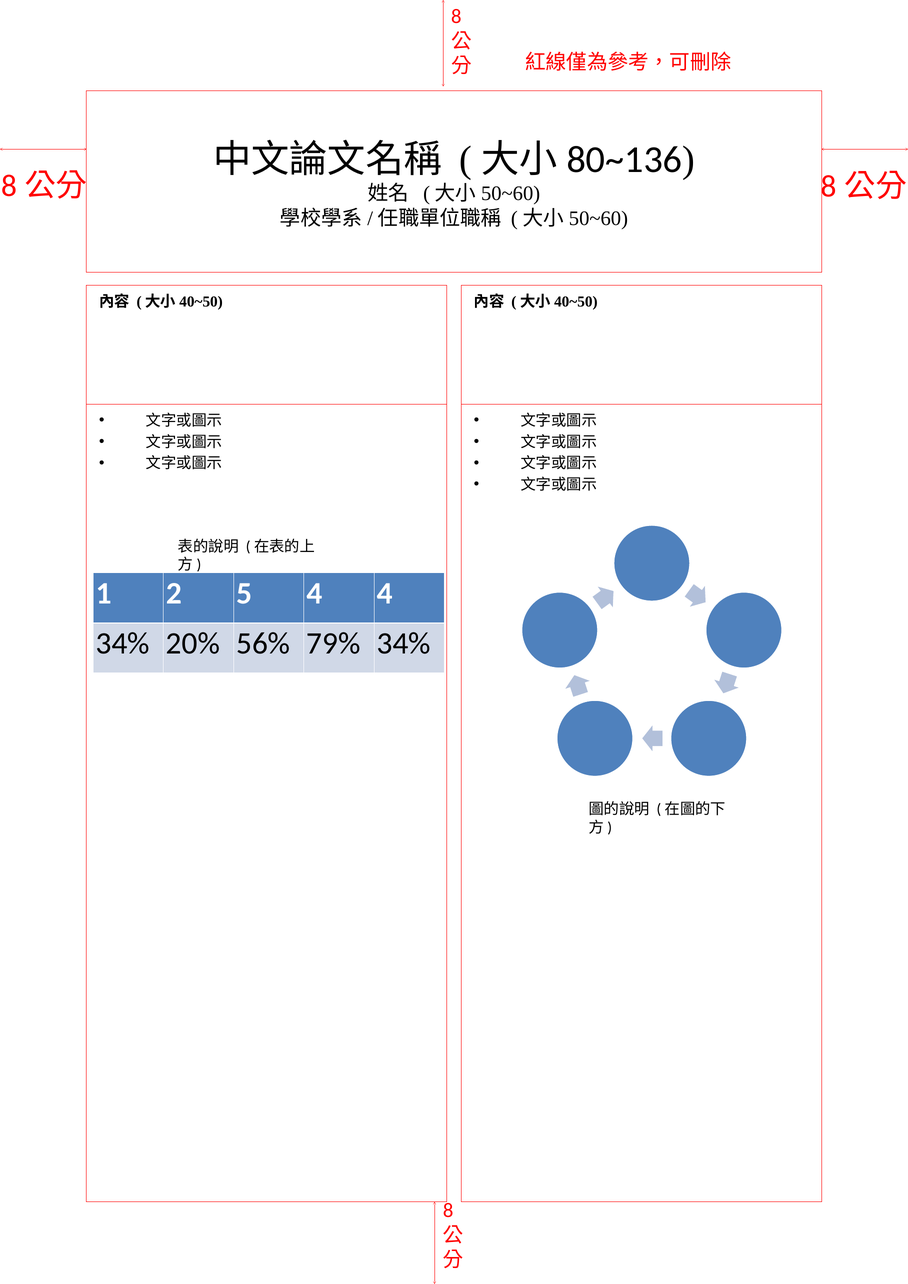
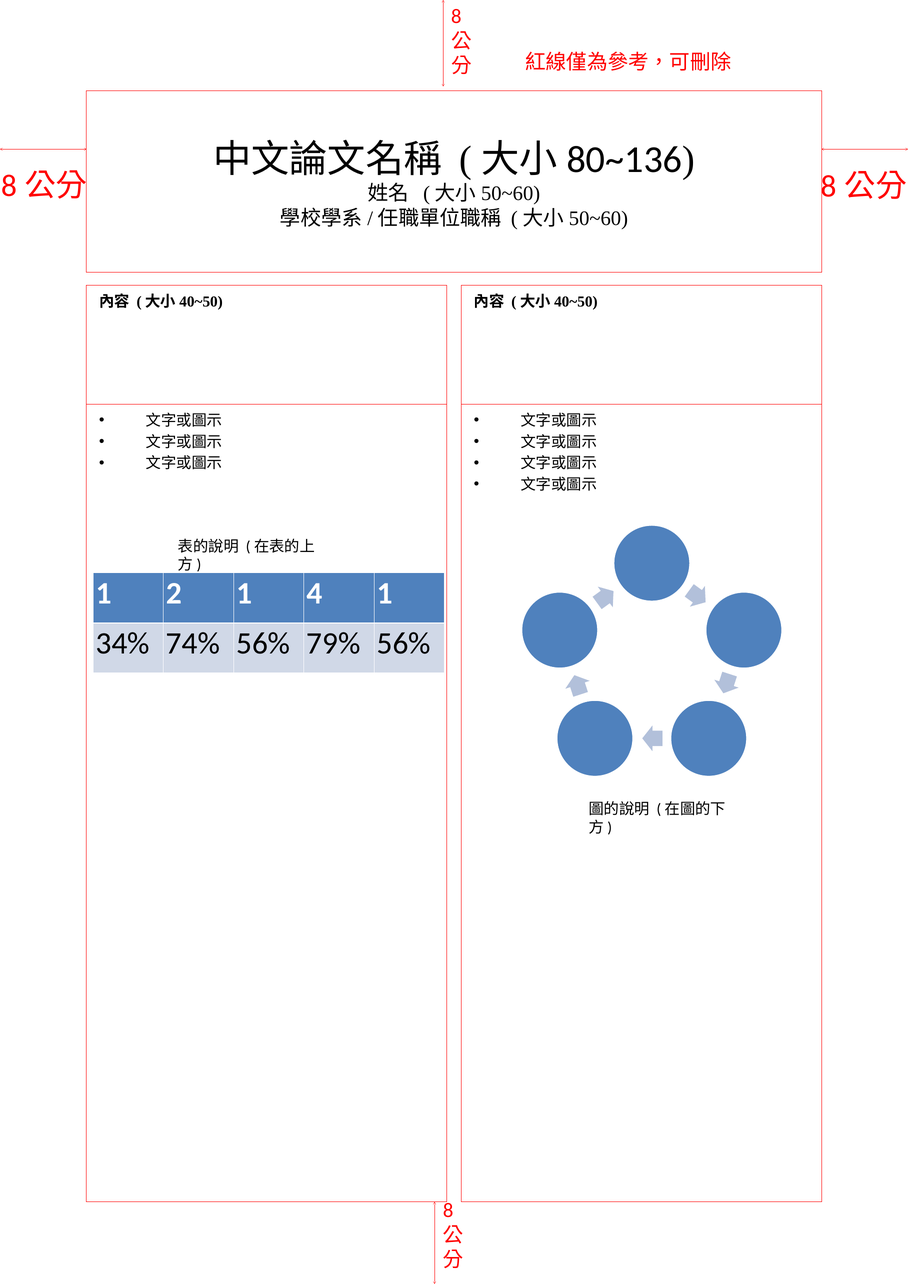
2 5: 5 -> 1
4 4: 4 -> 1
20%: 20% -> 74%
79% 34%: 34% -> 56%
